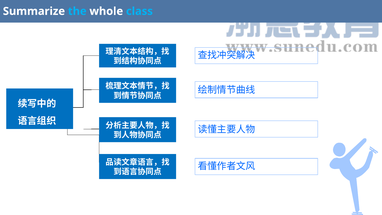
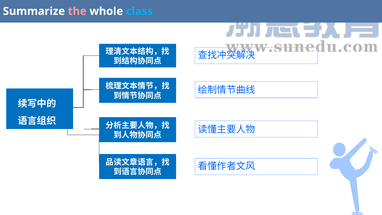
the colour: light blue -> pink
